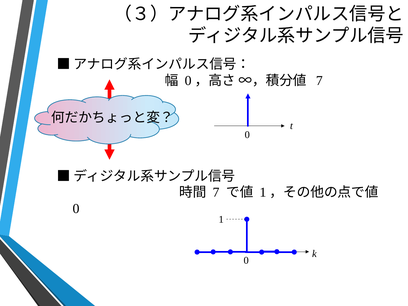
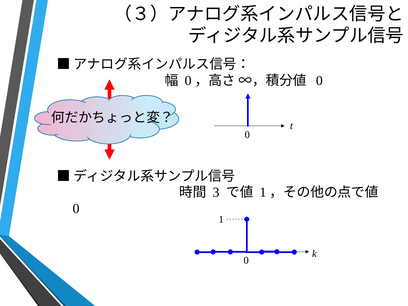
7 at (319, 81): 7 -> 0
7 at (216, 193): 7 -> 3
